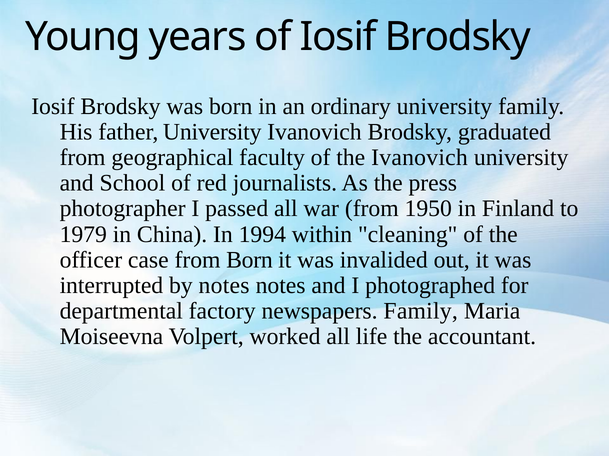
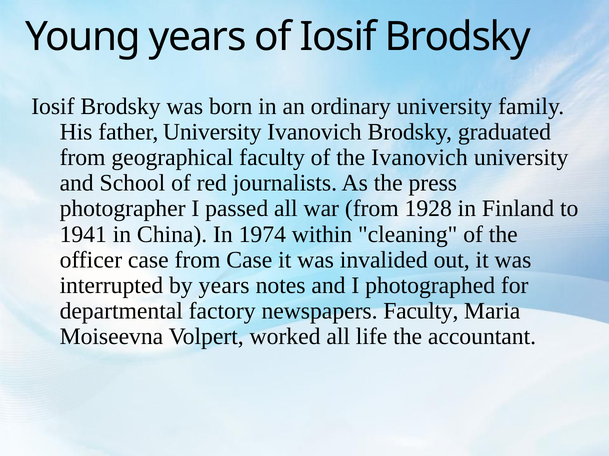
1950: 1950 -> 1928
1979: 1979 -> 1941
1994: 1994 -> 1974
from Born: Born -> Case
by notes: notes -> years
newspapers Family: Family -> Faculty
